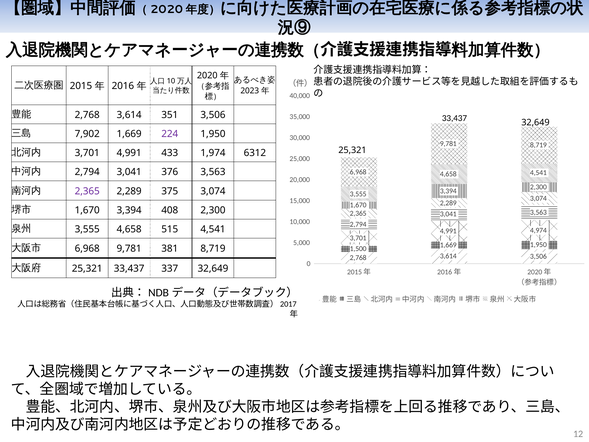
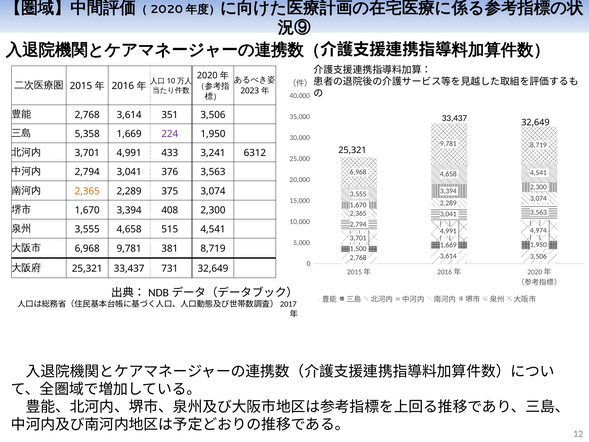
7,902: 7,902 -> 5,358
1,974: 1,974 -> 3,241
2,365 at (87, 191) colour: purple -> orange
337: 337 -> 731
